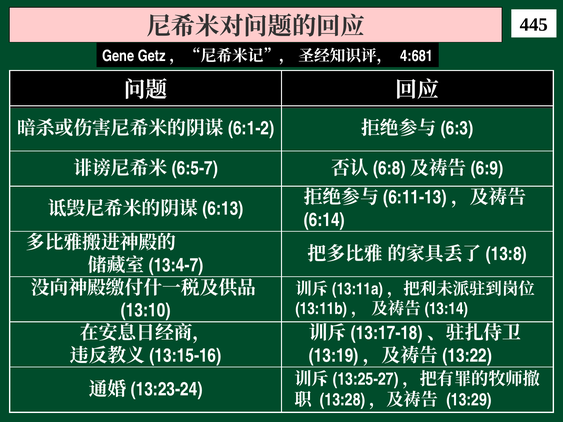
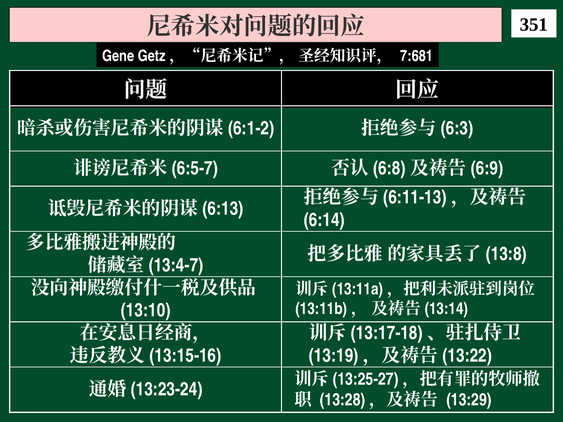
445: 445 -> 351
4:681: 4:681 -> 7:681
